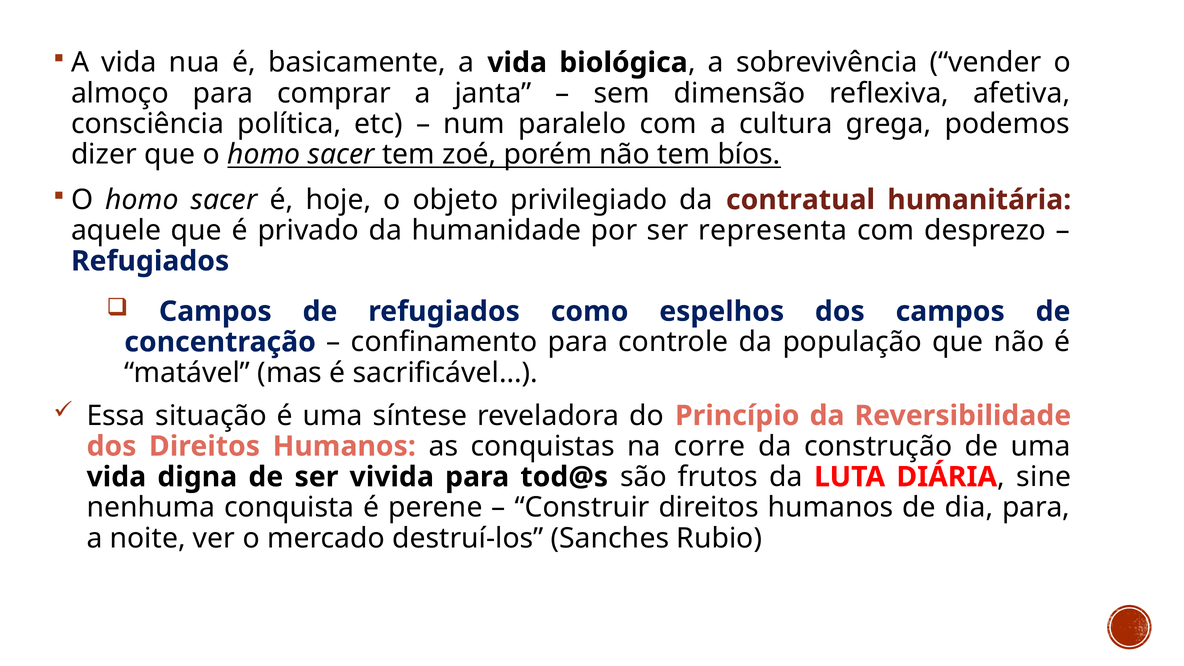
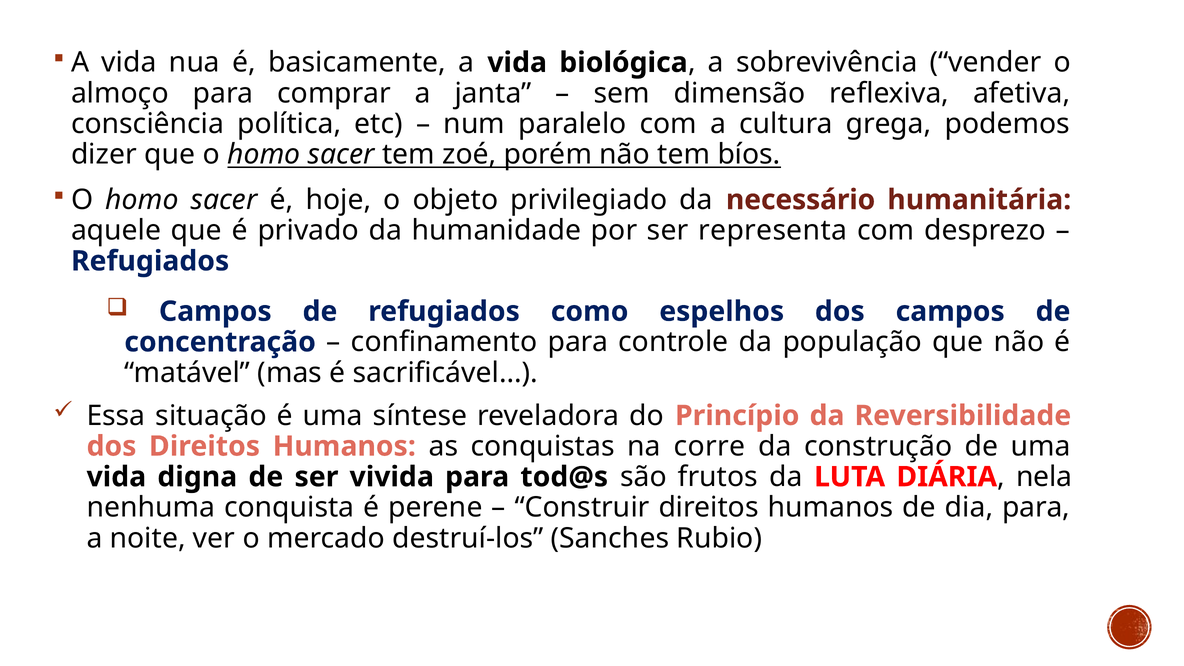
contratual: contratual -> necessário
sine: sine -> nela
